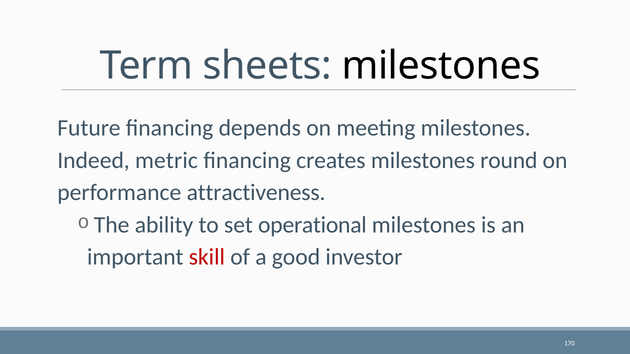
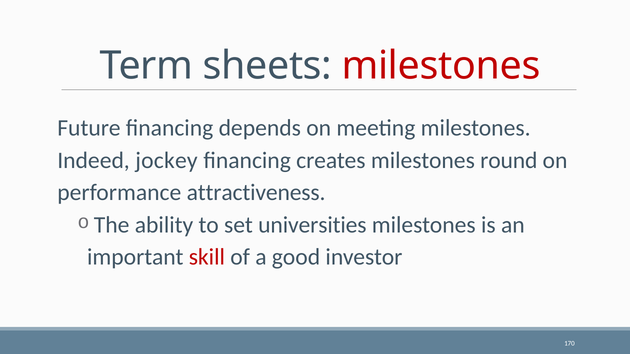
milestones at (441, 66) colour: black -> red
metric: metric -> jockey
operational: operational -> universities
